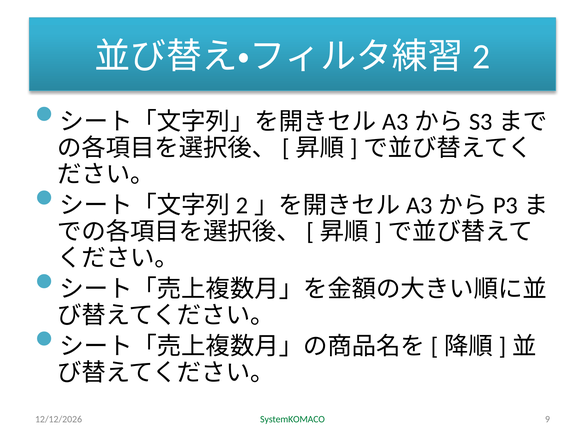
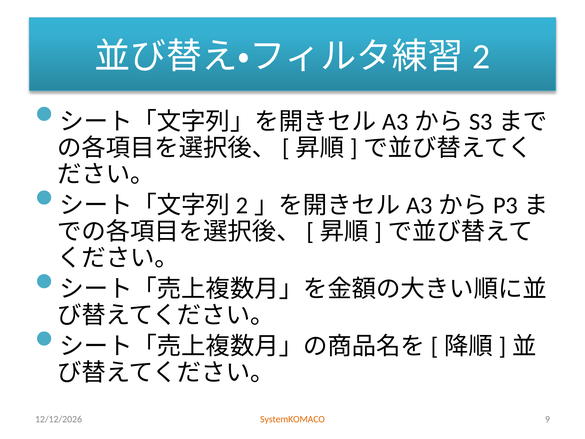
SystemKOMACO colour: green -> orange
